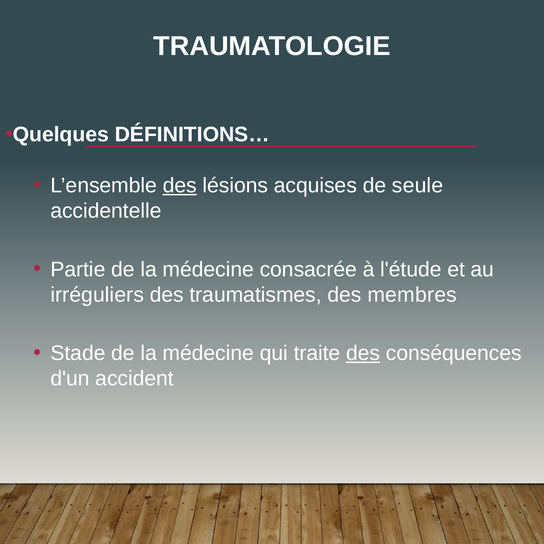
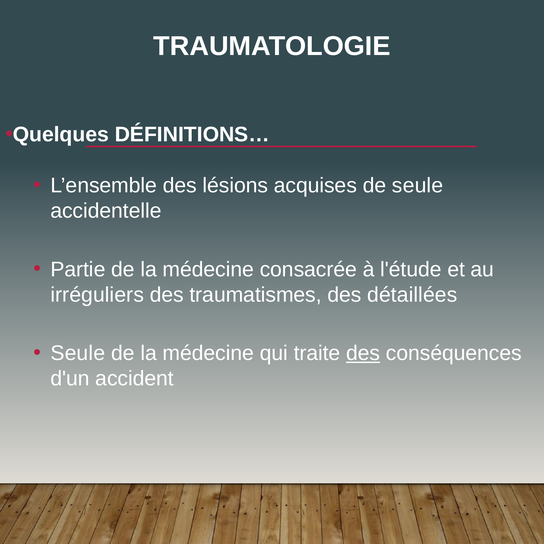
des at (180, 186) underline: present -> none
membres: membres -> détaillées
Stade at (78, 353): Stade -> Seule
